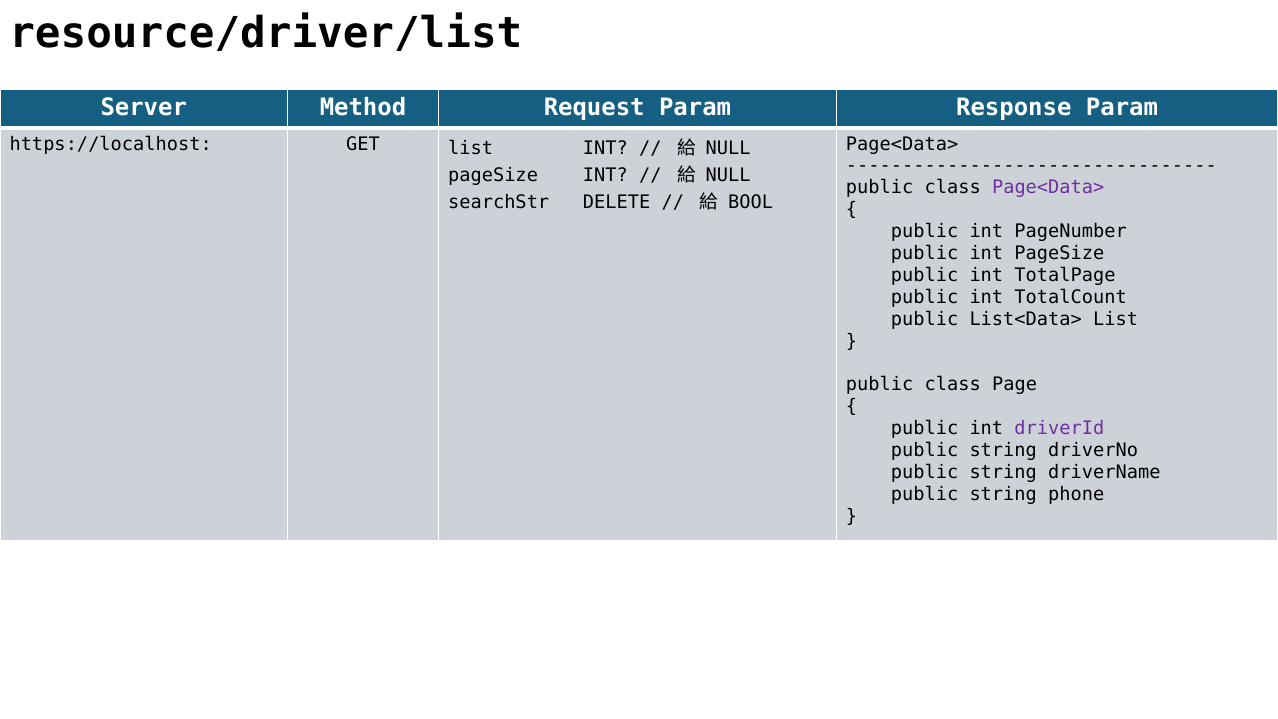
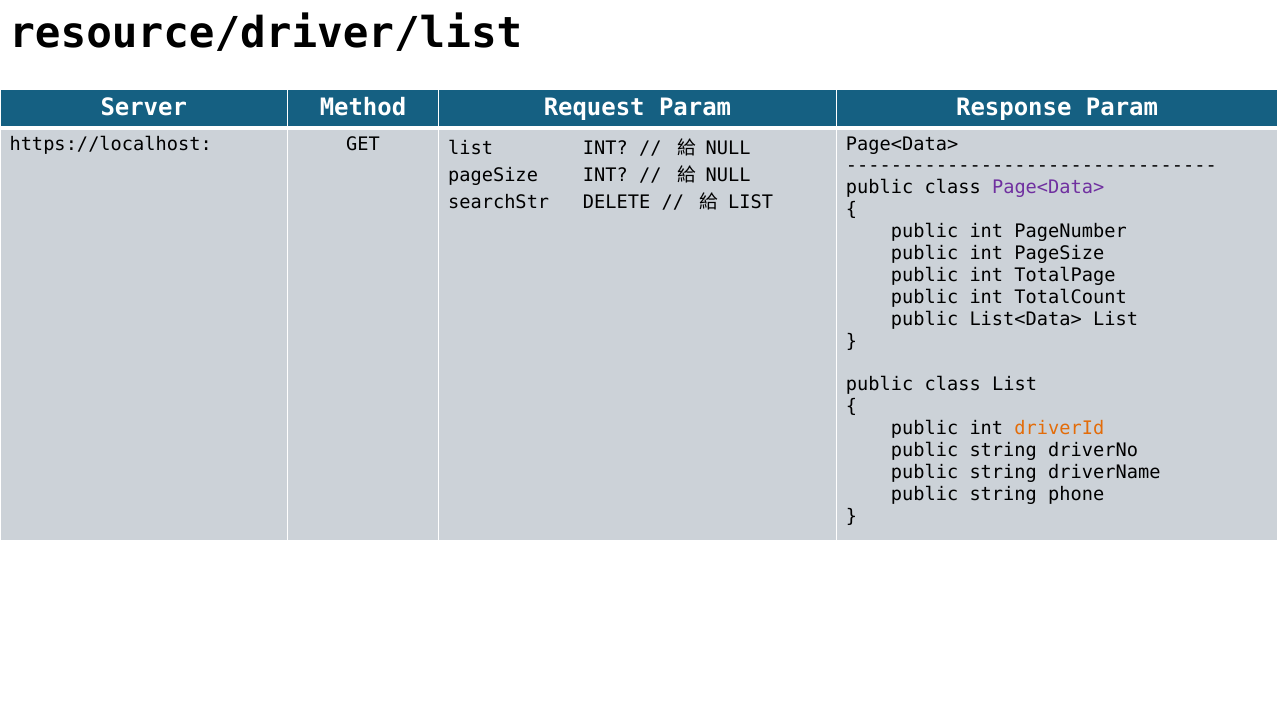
BOOL at (751, 203): BOOL -> LIST
class Page: Page -> List
driverId colour: purple -> orange
